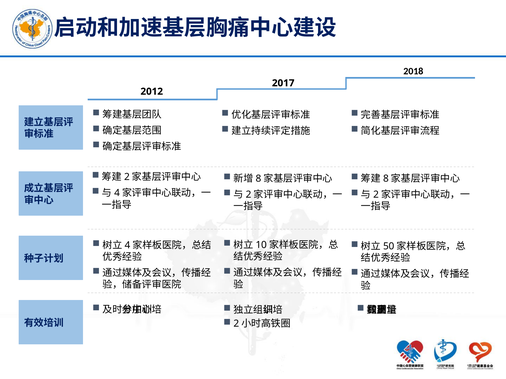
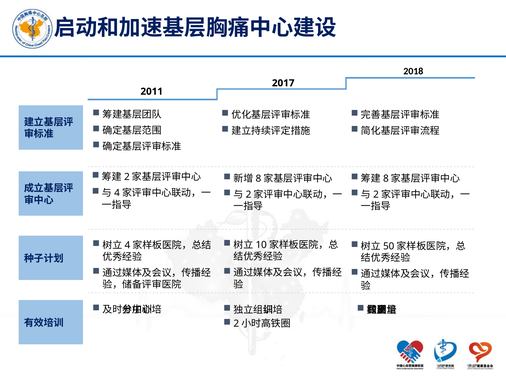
2012: 2012 -> 2011
